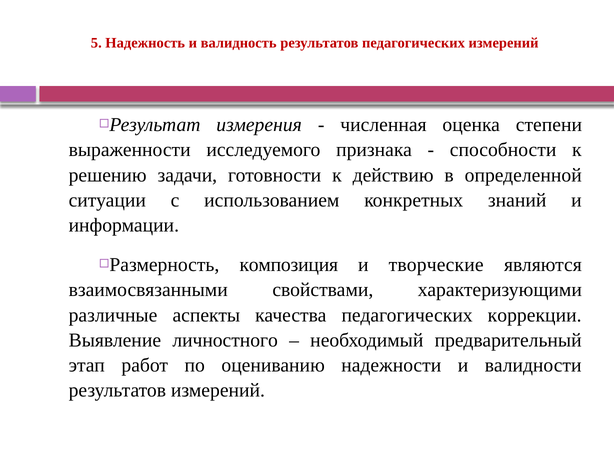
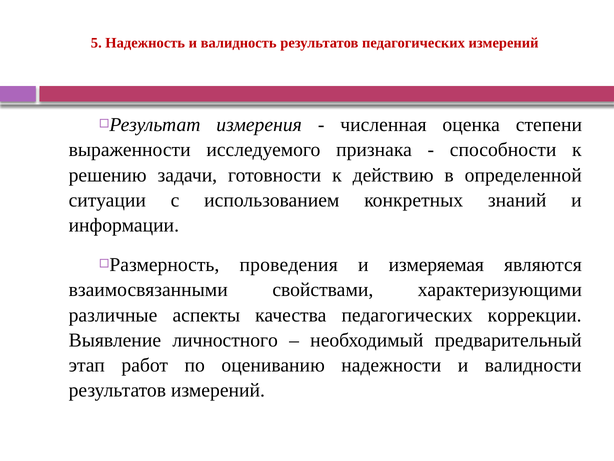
композиция: композиция -> проведения
творческие: творческие -> измеряемая
